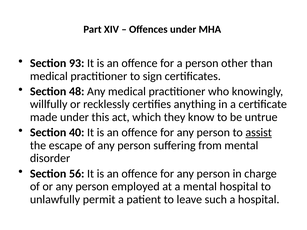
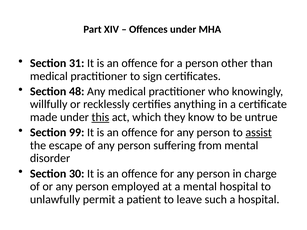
93: 93 -> 31
this underline: none -> present
40: 40 -> 99
56: 56 -> 30
